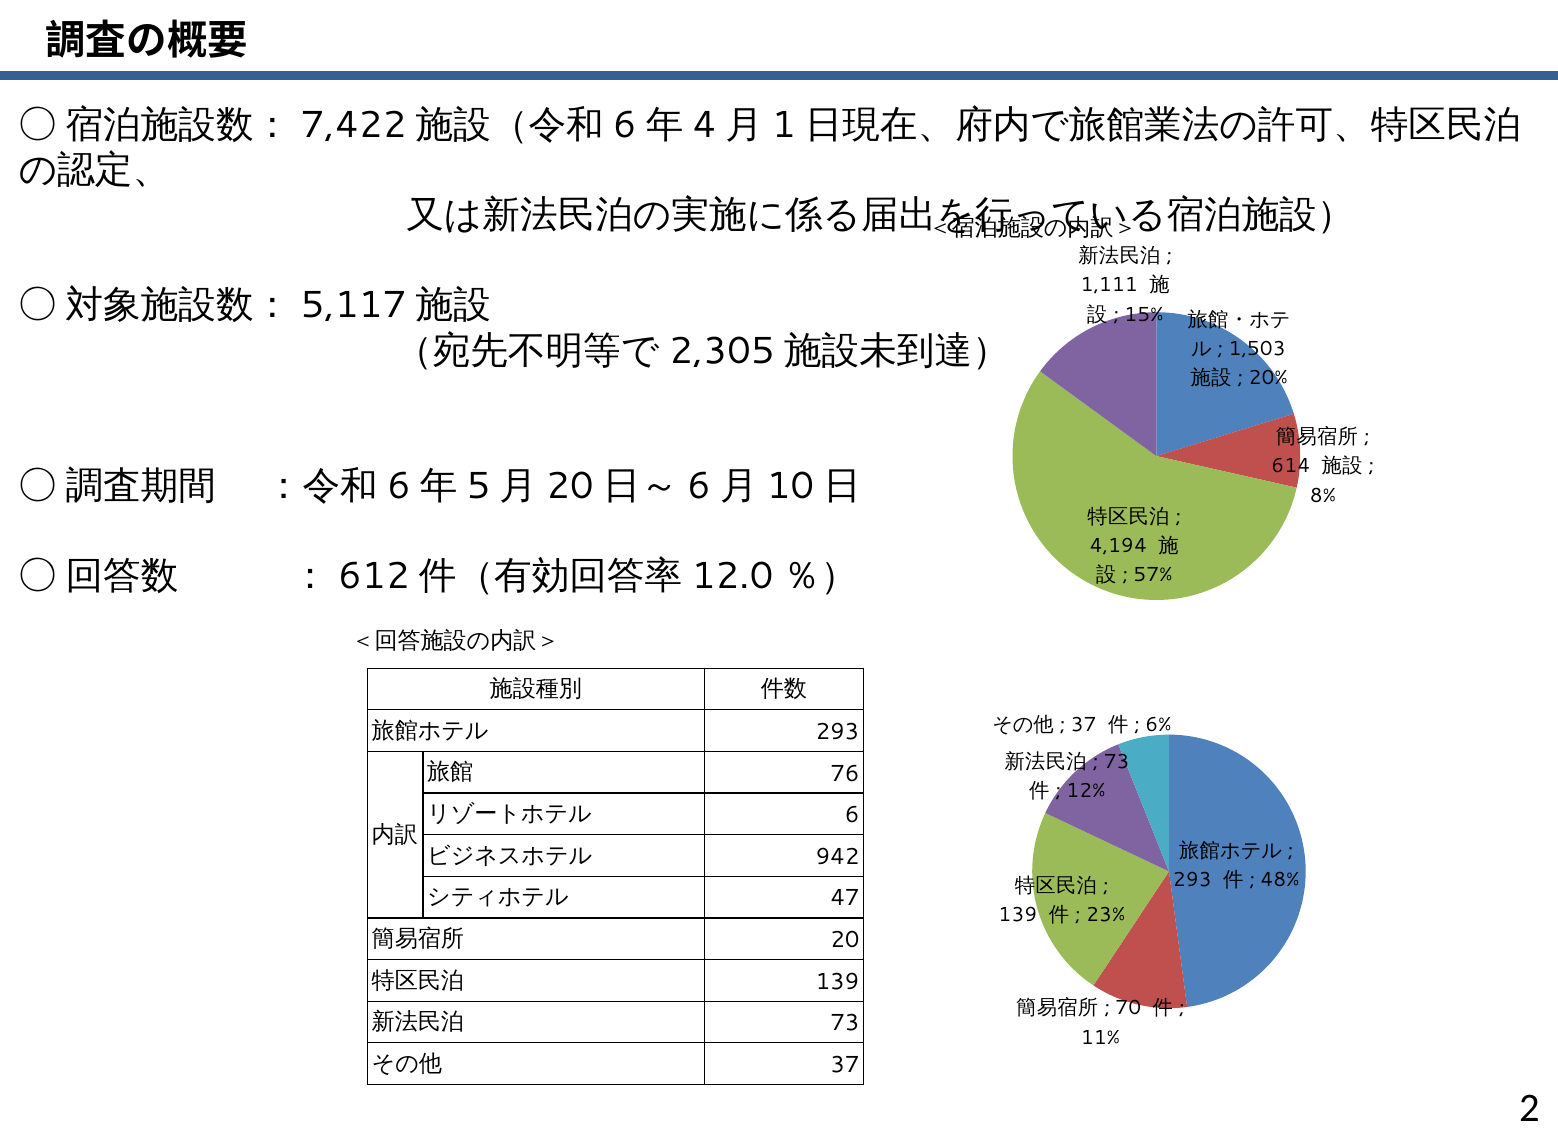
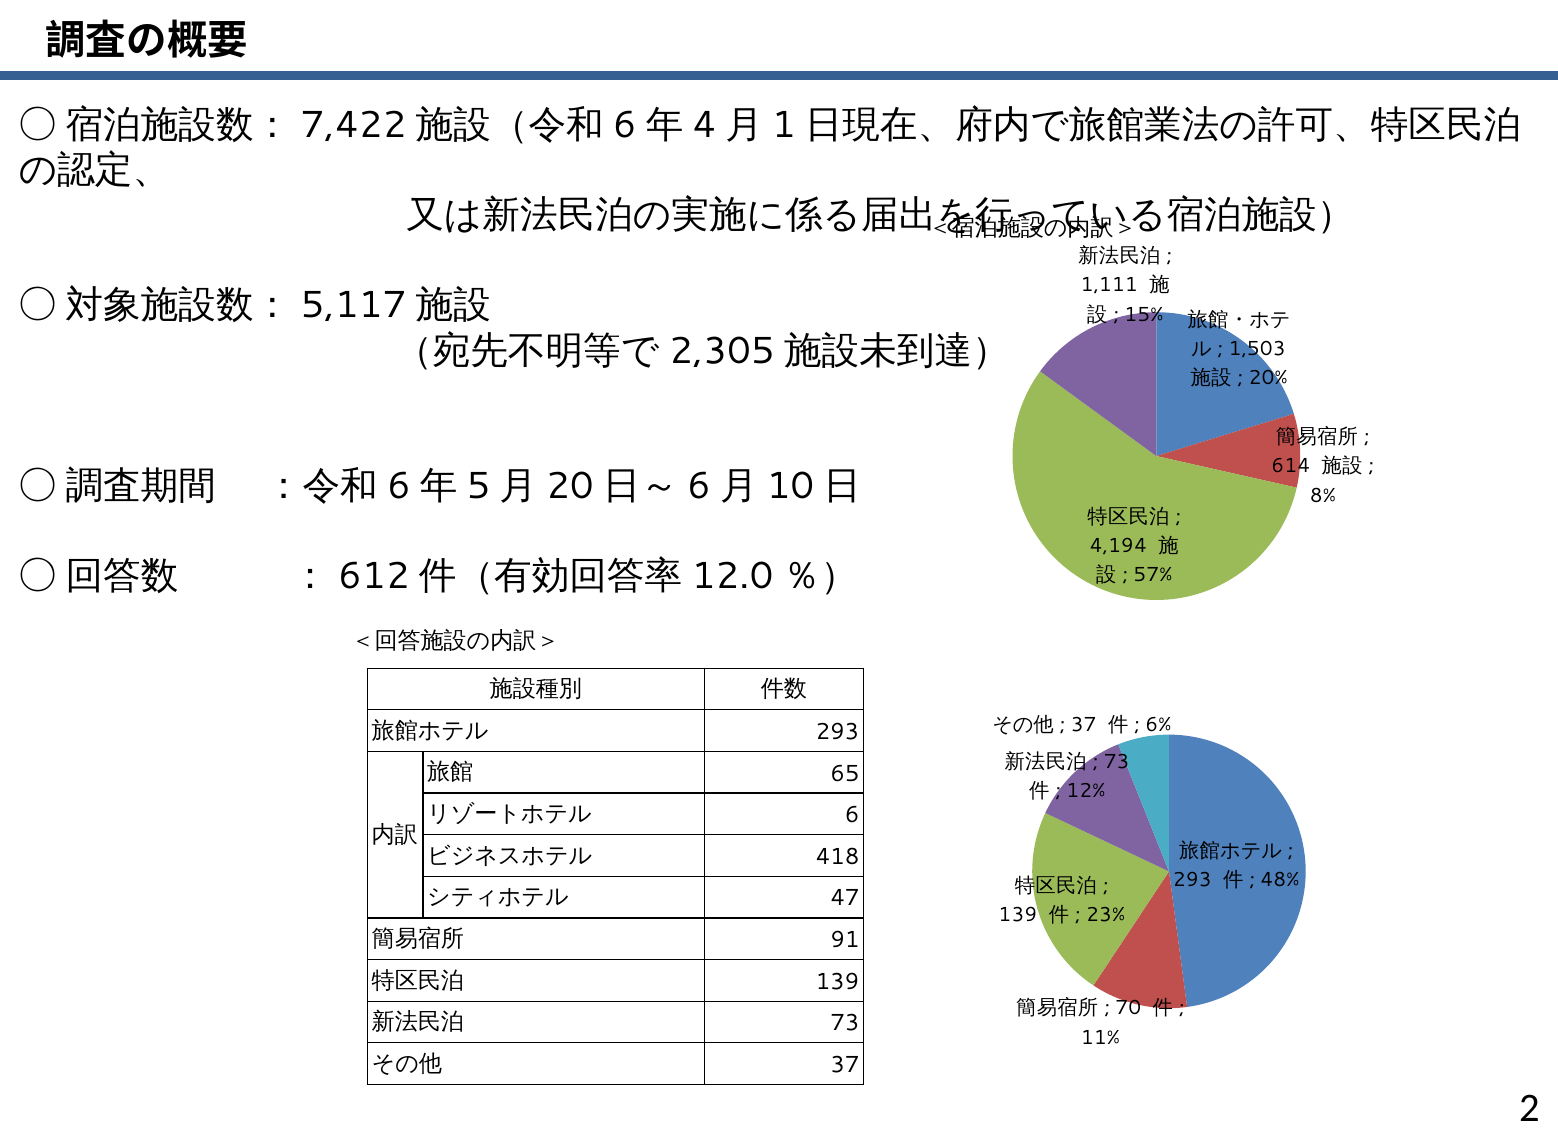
76: 76 -> 65
942: 942 -> 418
20: 20 -> 91
